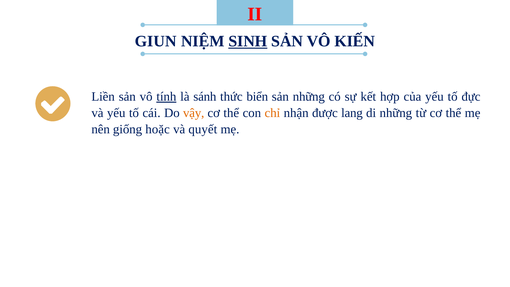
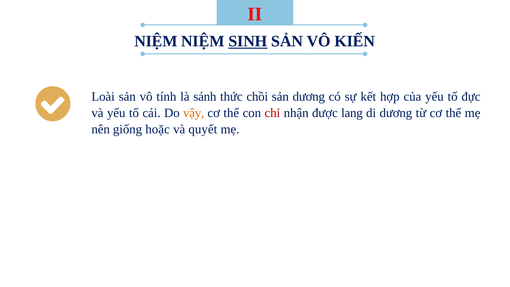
GIUN at (156, 41): GIUN -> NIỆM
Liền: Liền -> Loài
tính underline: present -> none
biển: biển -> chồi
sản những: những -> dương
chỉ colour: orange -> red
di những: những -> dương
